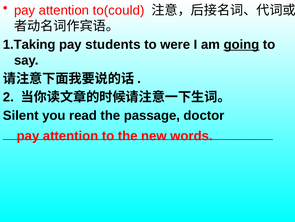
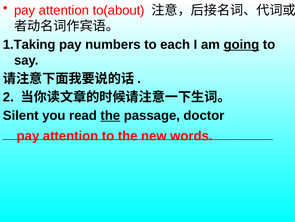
to(could: to(could -> to(about
students: students -> numbers
were: were -> each
the at (110, 115) underline: none -> present
